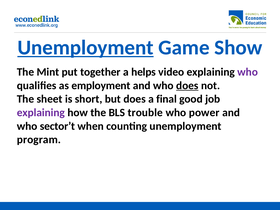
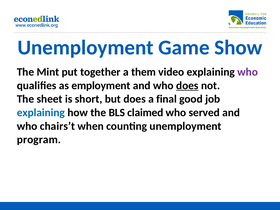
Unemployment at (85, 48) underline: present -> none
helps: helps -> them
explaining at (41, 113) colour: purple -> blue
trouble: trouble -> claimed
power: power -> served
sector’t: sector’t -> chairs’t
